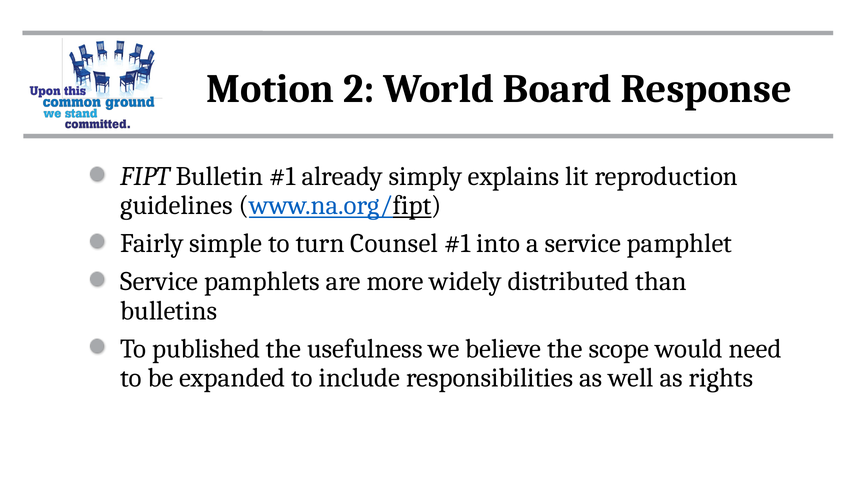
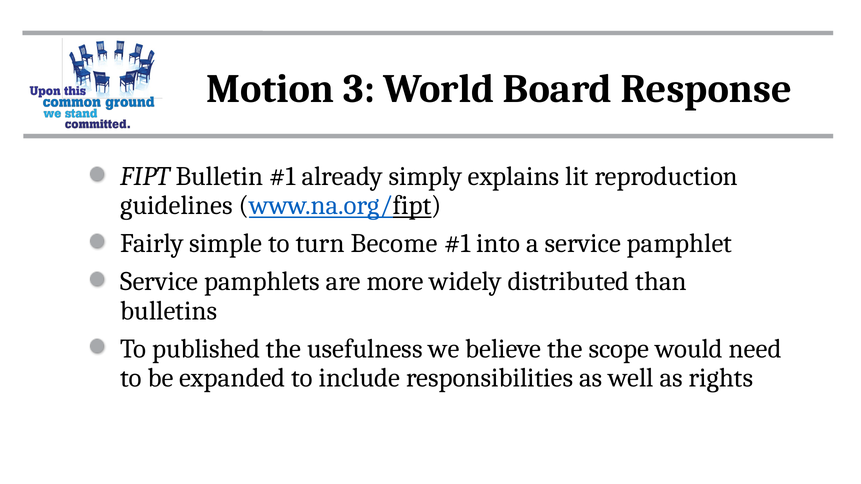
2: 2 -> 3
Counsel: Counsel -> Become
